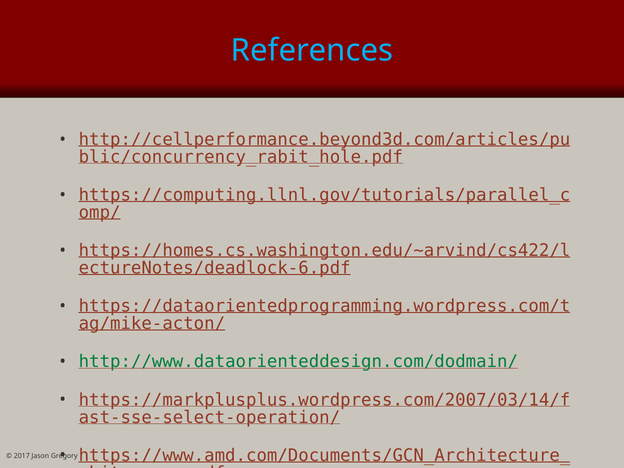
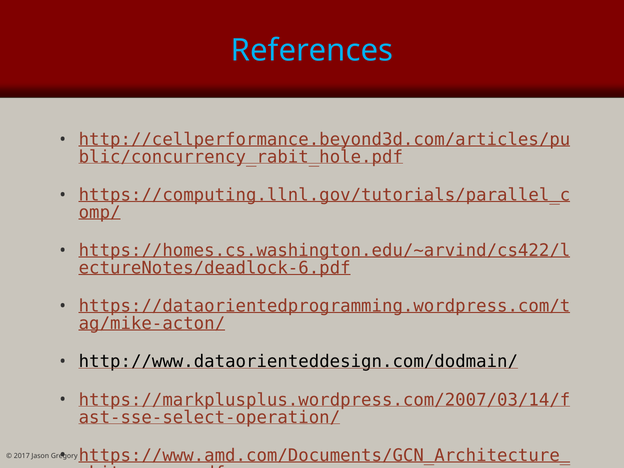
http://www.dataorienteddesign.com/dodmain/ colour: green -> black
